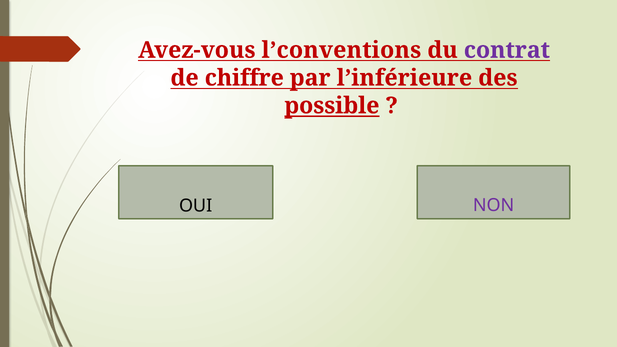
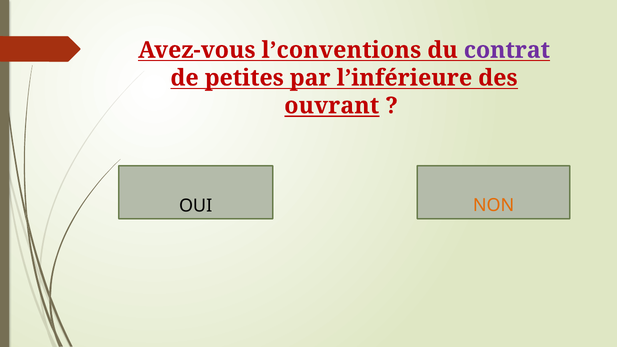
chiffre: chiffre -> petites
possible: possible -> ouvrant
NON colour: purple -> orange
